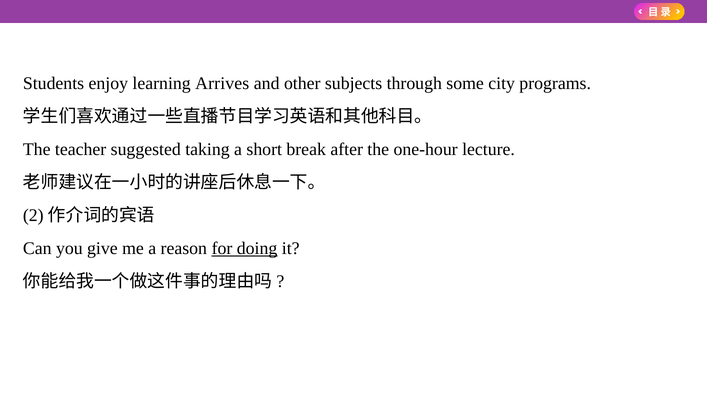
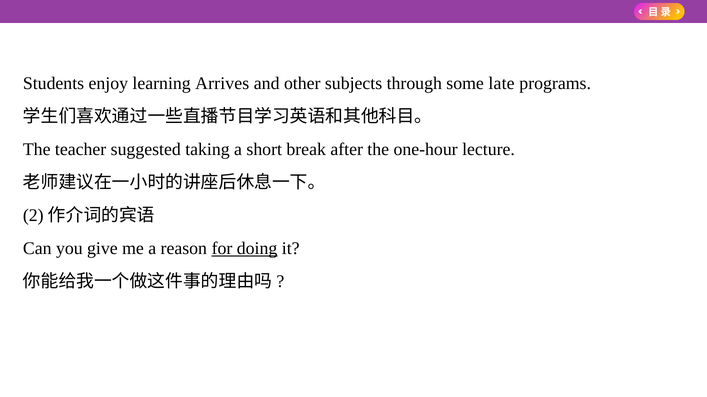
city: city -> late
